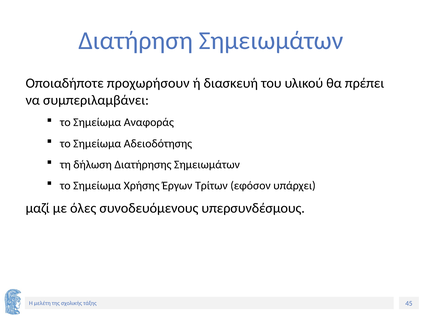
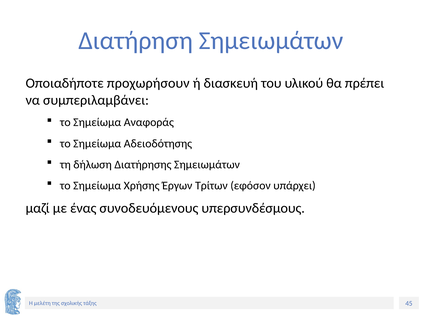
όλες: όλες -> ένας
